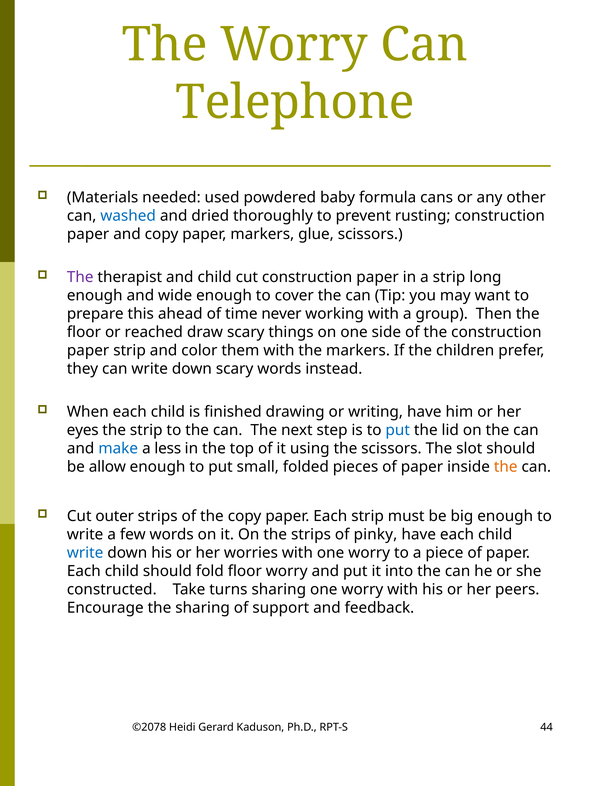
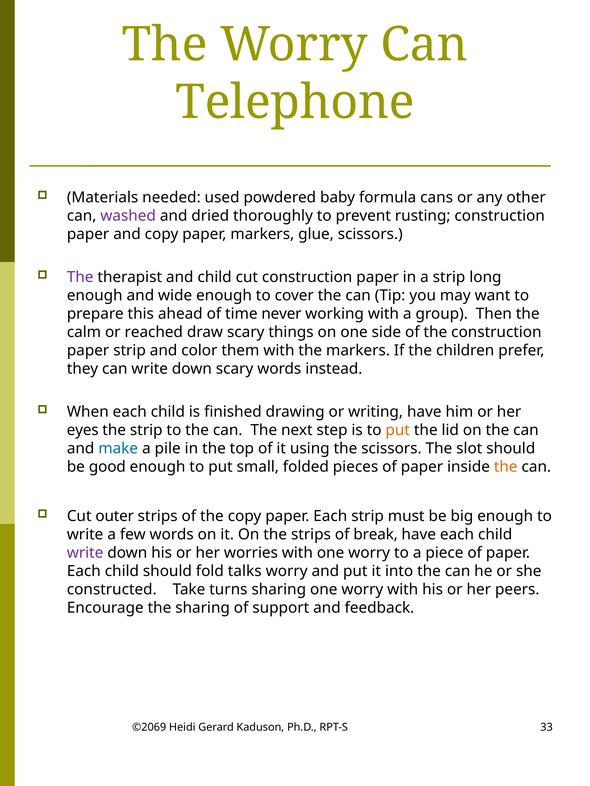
washed colour: blue -> purple
floor at (84, 332): floor -> calm
put at (398, 430) colour: blue -> orange
less: less -> pile
allow: allow -> good
pinky: pinky -> break
write at (85, 553) colour: blue -> purple
fold floor: floor -> talks
©2078: ©2078 -> ©2069
44: 44 -> 33
